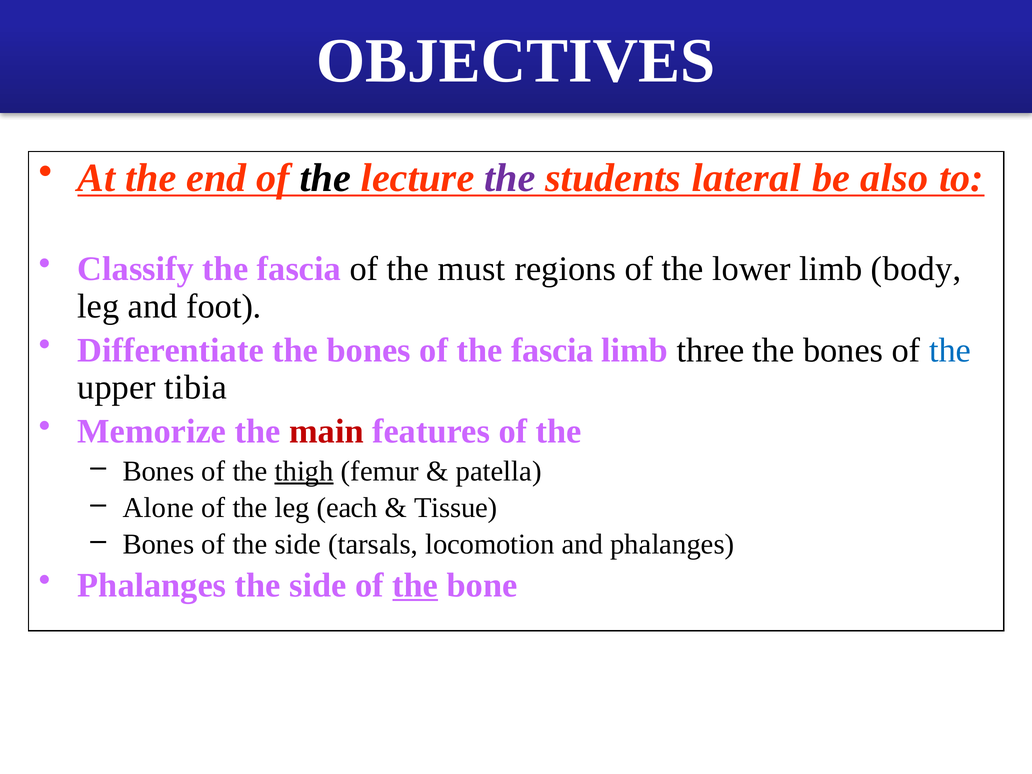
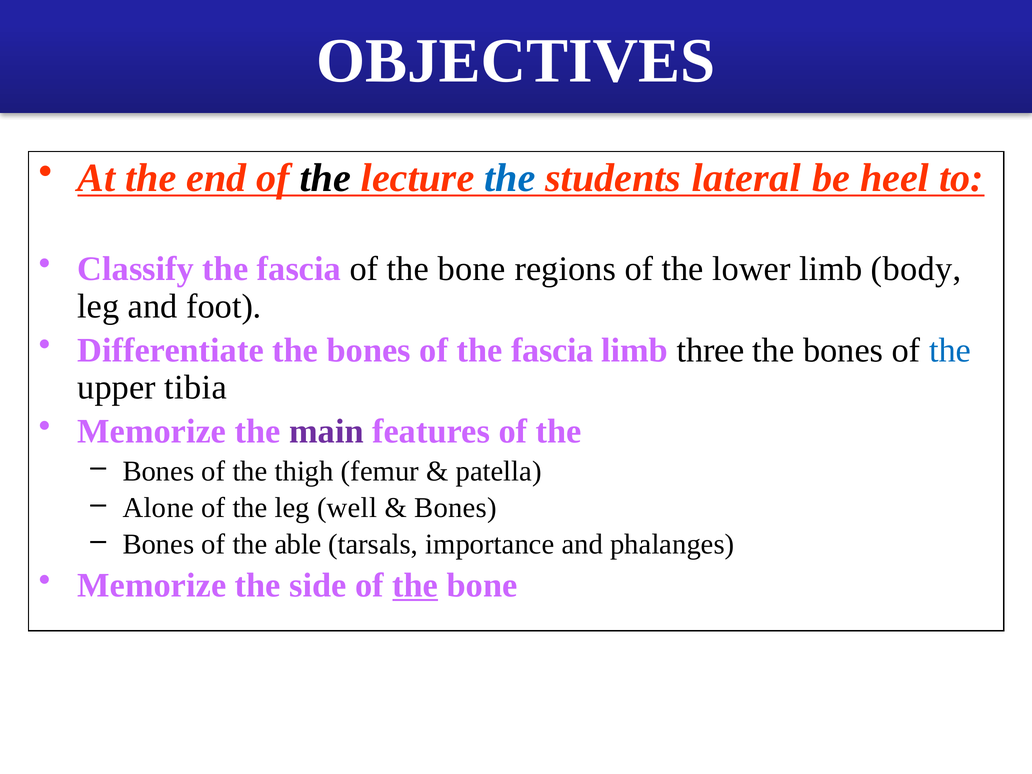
the at (510, 178) colour: purple -> blue
also: also -> heel
must at (472, 269): must -> bone
main colour: red -> purple
thigh underline: present -> none
each: each -> well
Tissue at (456, 508): Tissue -> Bones
of the side: side -> able
locomotion: locomotion -> importance
Phalanges at (152, 585): Phalanges -> Memorize
